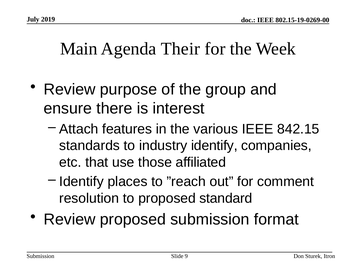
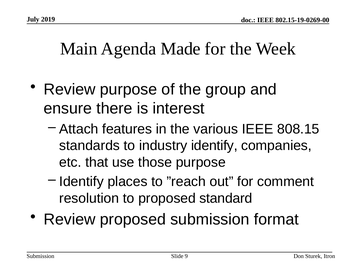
Their: Their -> Made
842.15: 842.15 -> 808.15
those affiliated: affiliated -> purpose
